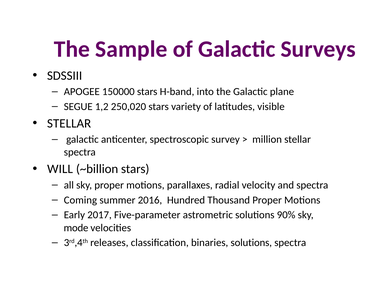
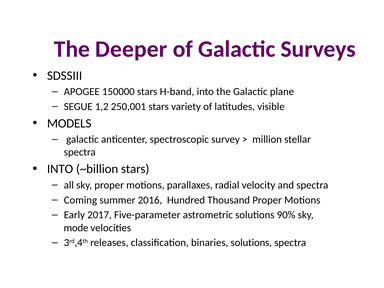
Sample: Sample -> Deeper
250,020: 250,020 -> 250,001
STELLAR at (69, 123): STELLAR -> MODELS
WILL at (60, 169): WILL -> INTO
